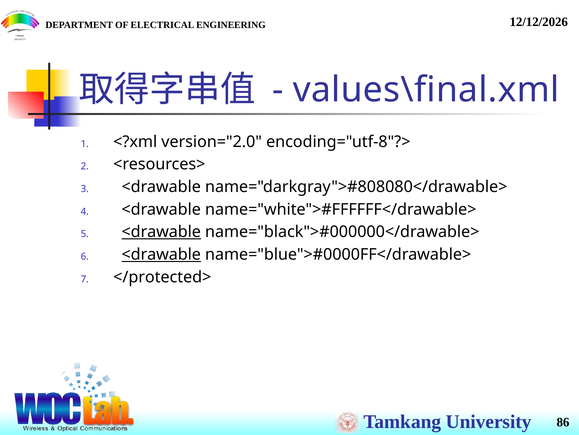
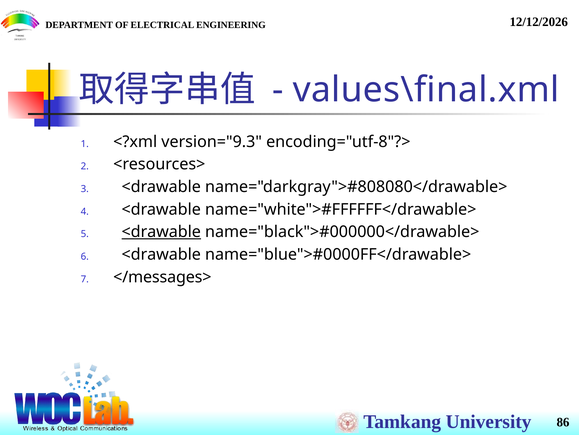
version="2.0: version="2.0 -> version="9.3
<drawable at (161, 254) underline: present -> none
</protected>: </protected> -> </messages>
